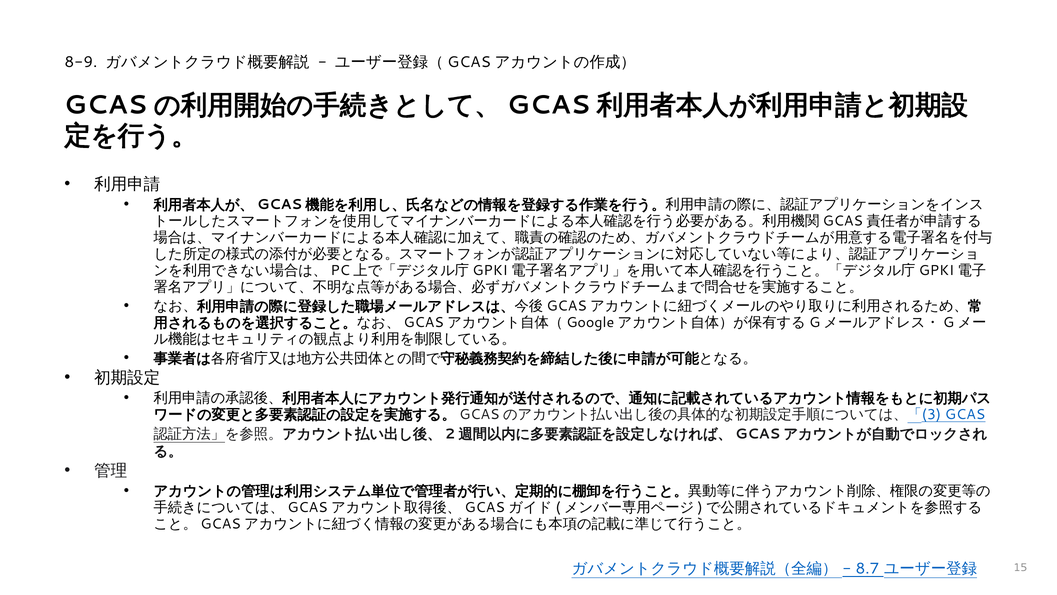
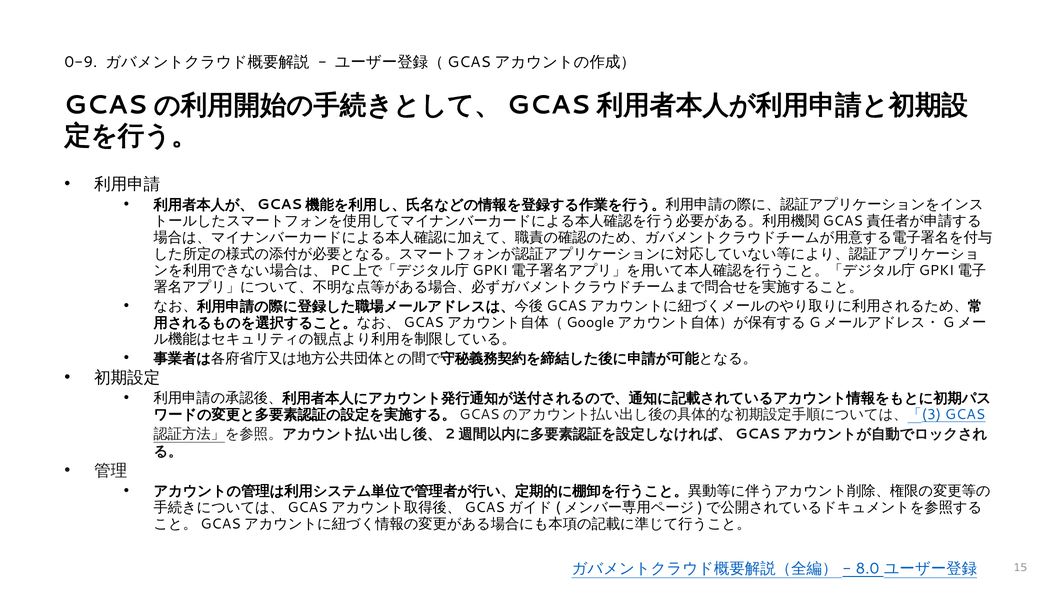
8-9: 8-9 -> 0-9
8.7: 8.7 -> 8.0
